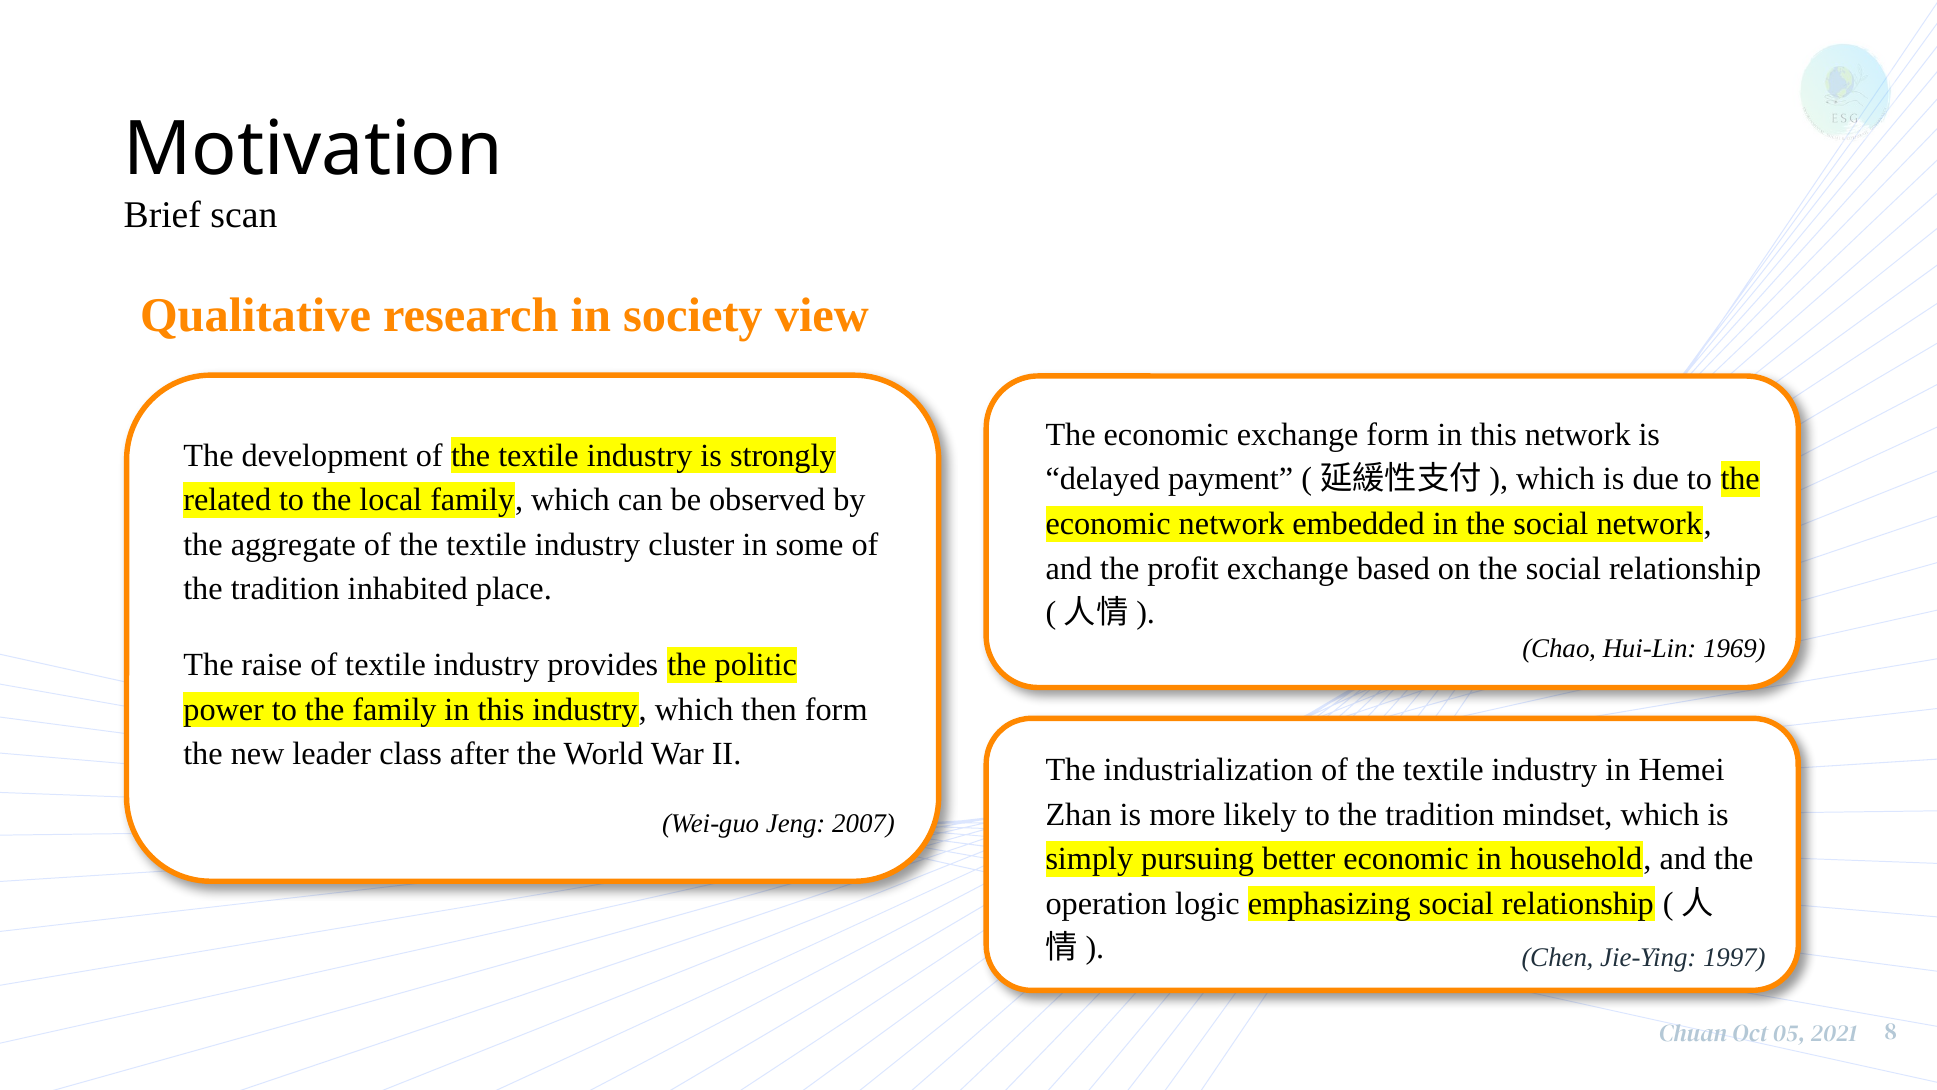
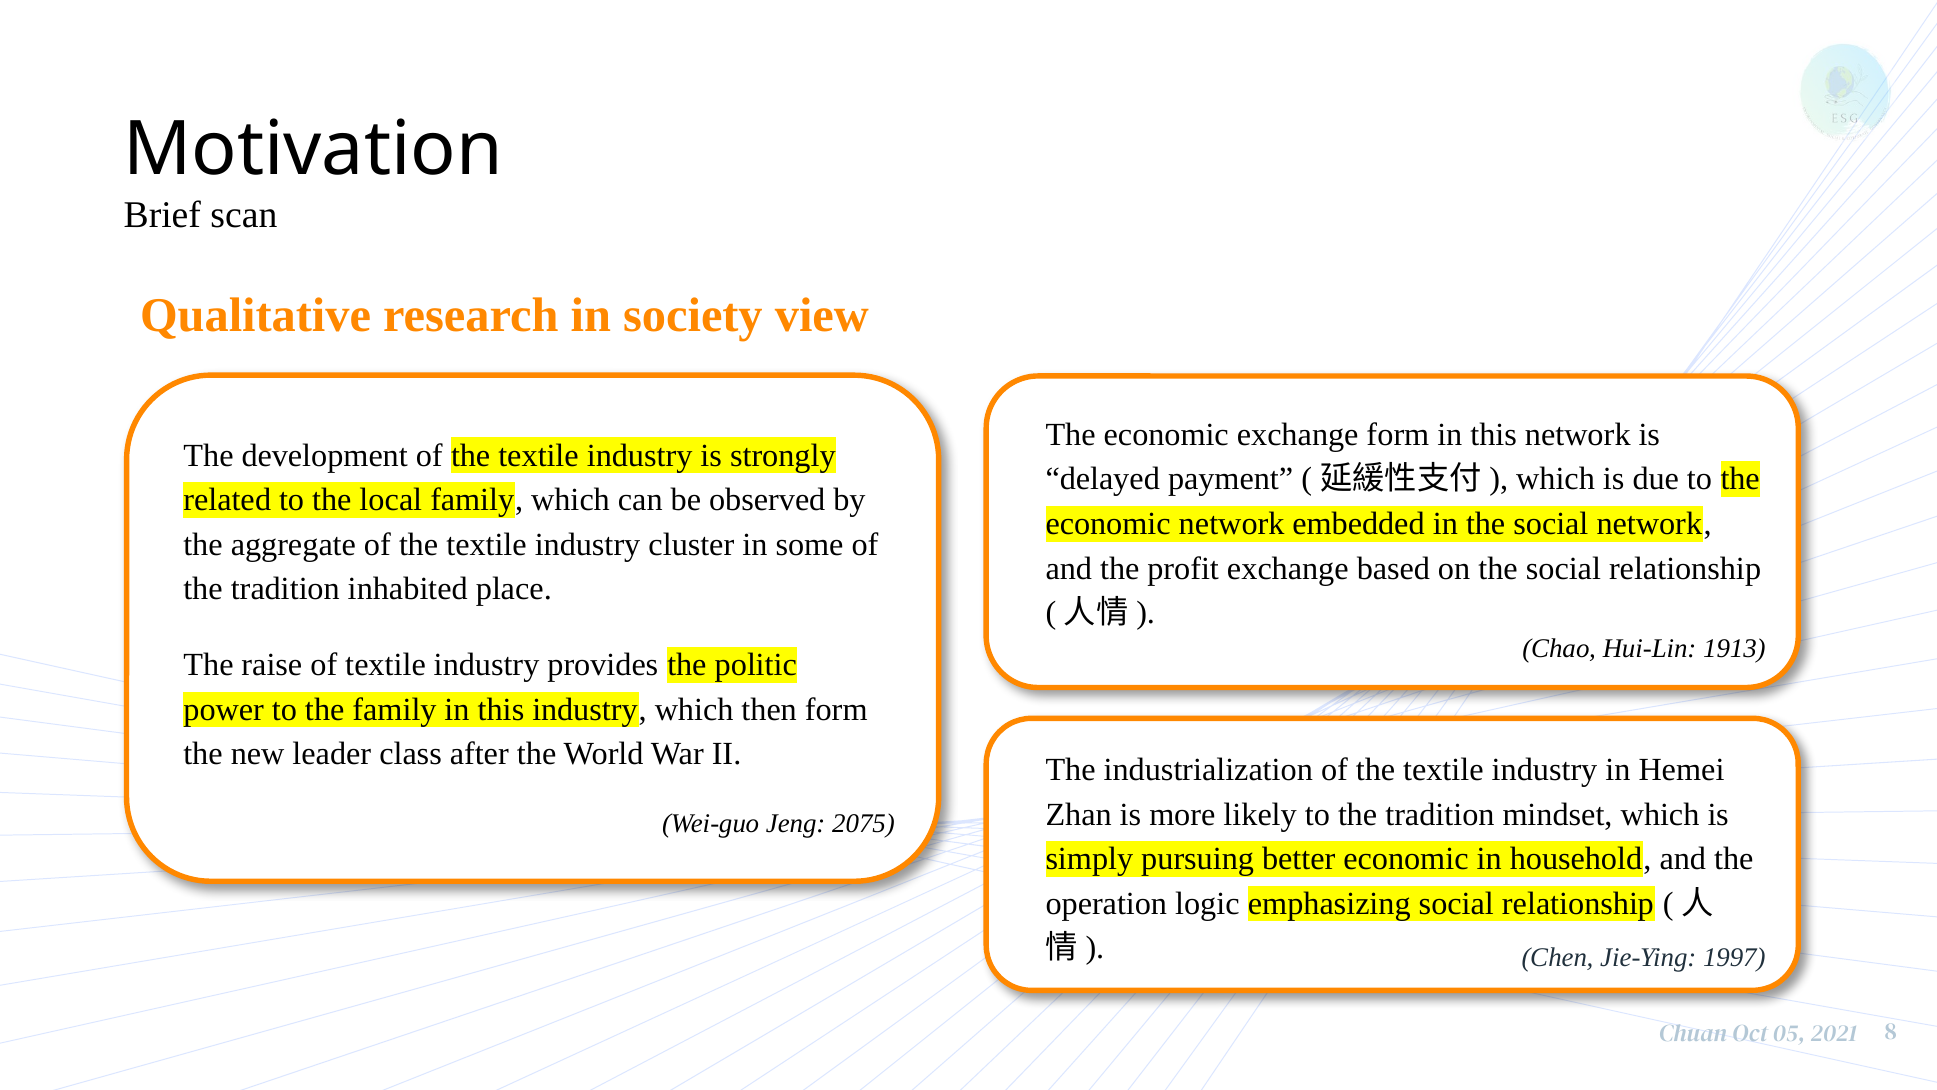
1969: 1969 -> 1913
2007: 2007 -> 2075
